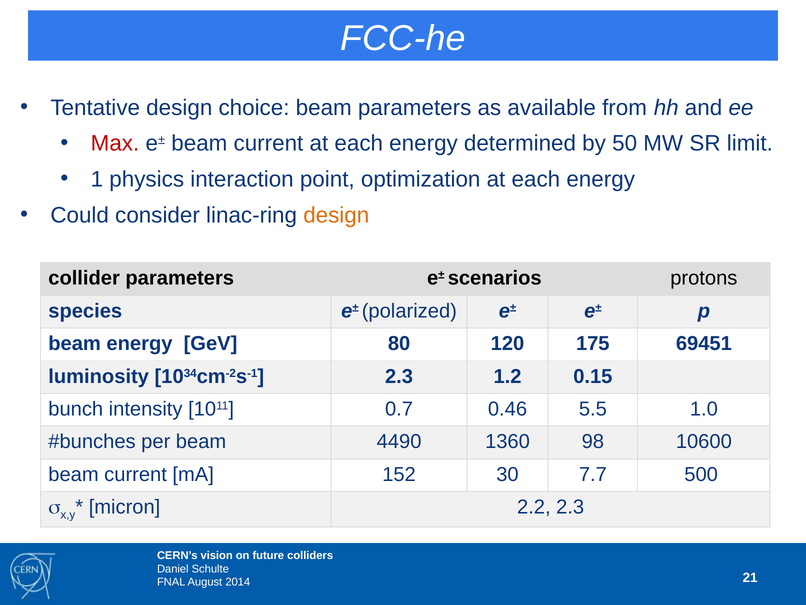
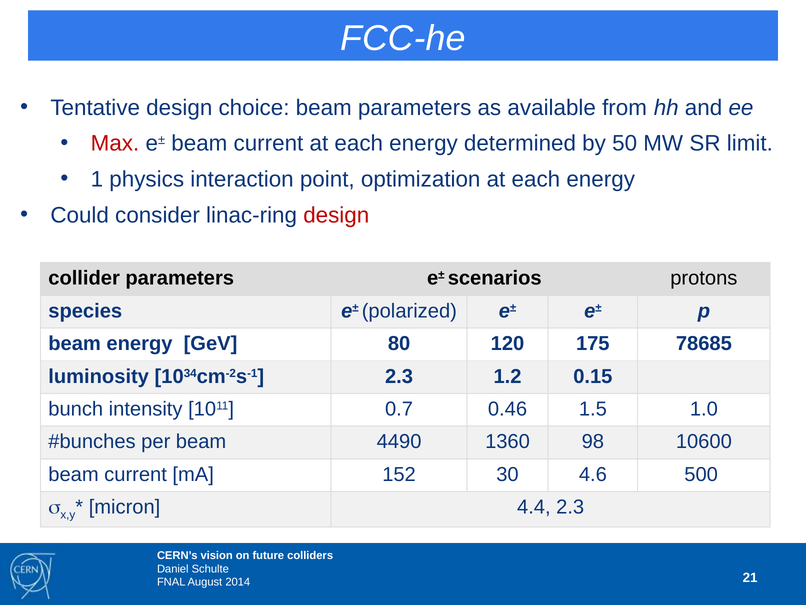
design at (336, 215) colour: orange -> red
69451: 69451 -> 78685
5.5: 5.5 -> 1.5
7.7: 7.7 -> 4.6
2.2: 2.2 -> 4.4
